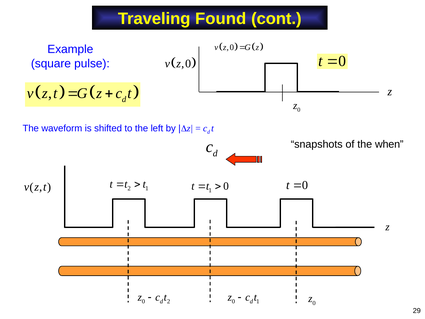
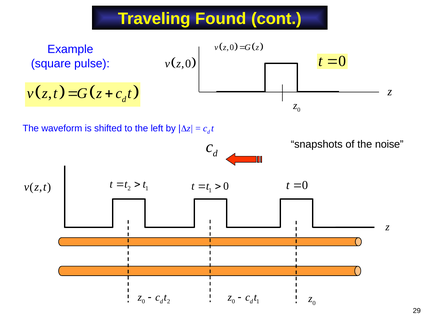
when: when -> noise
